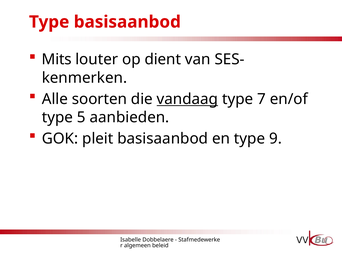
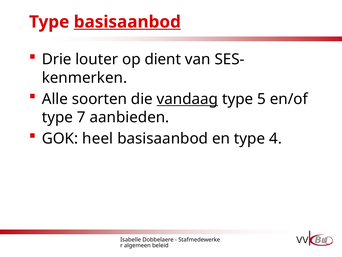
basisaanbod at (127, 22) underline: none -> present
Mits: Mits -> Drie
7: 7 -> 5
5: 5 -> 7
pleit: pleit -> heel
9: 9 -> 4
